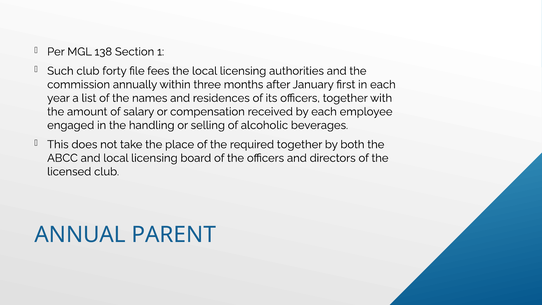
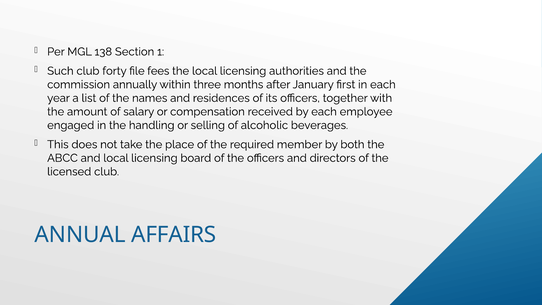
required together: together -> member
PARENT: PARENT -> AFFAIRS
